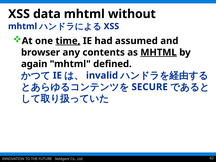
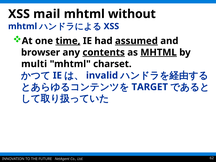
data: data -> mail
assumed underline: none -> present
contents underline: none -> present
again: again -> multi
defined: defined -> charset
SECURE: SECURE -> TARGET
